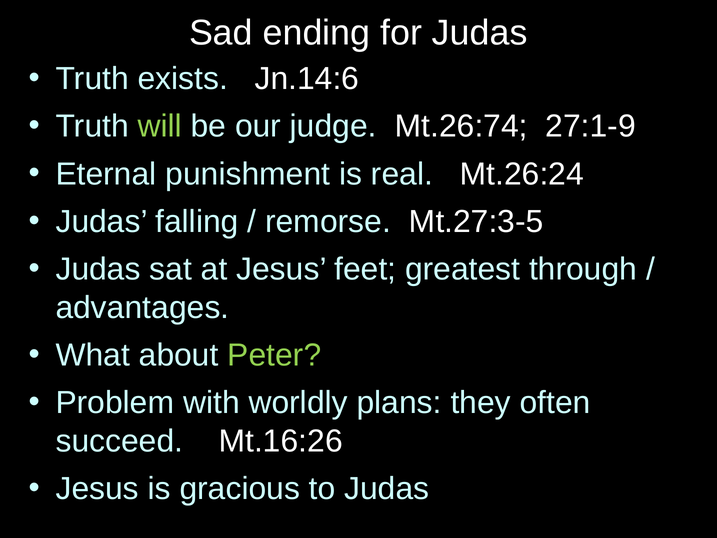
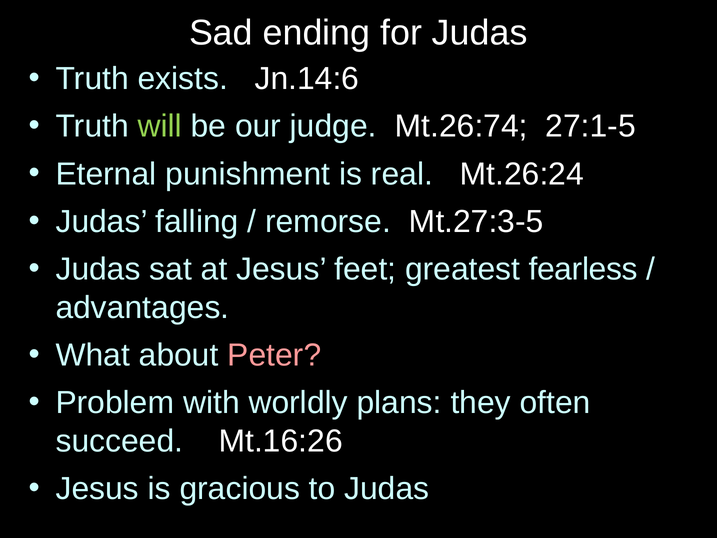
27:1-9: 27:1-9 -> 27:1-5
through: through -> fearless
Peter colour: light green -> pink
